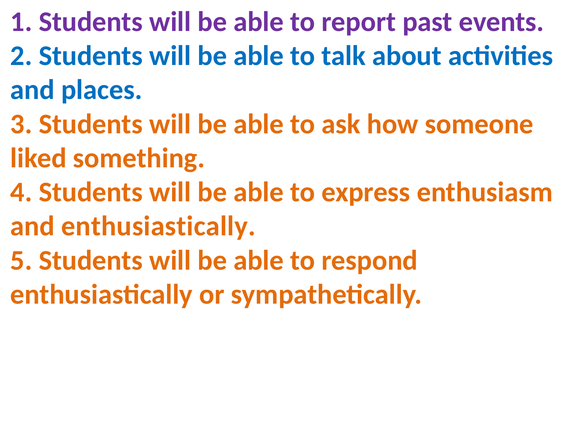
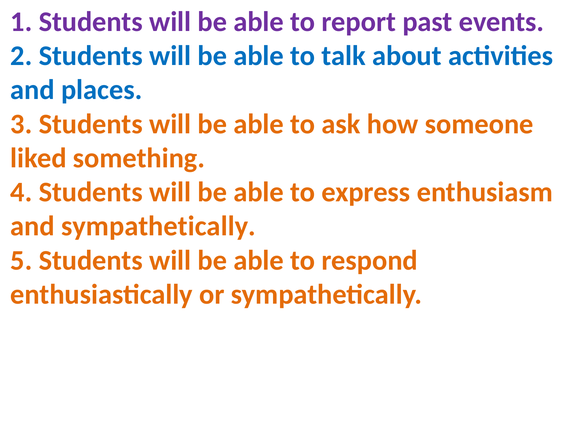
and enthusiastically: enthusiastically -> sympathetically
